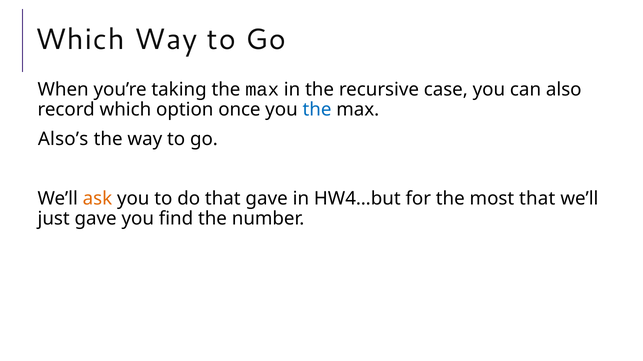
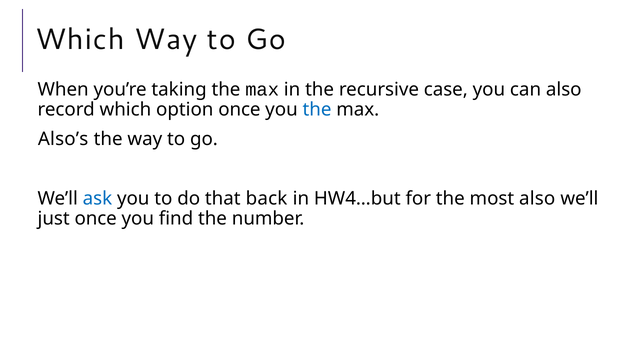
ask colour: orange -> blue
that gave: gave -> back
most that: that -> also
just gave: gave -> once
